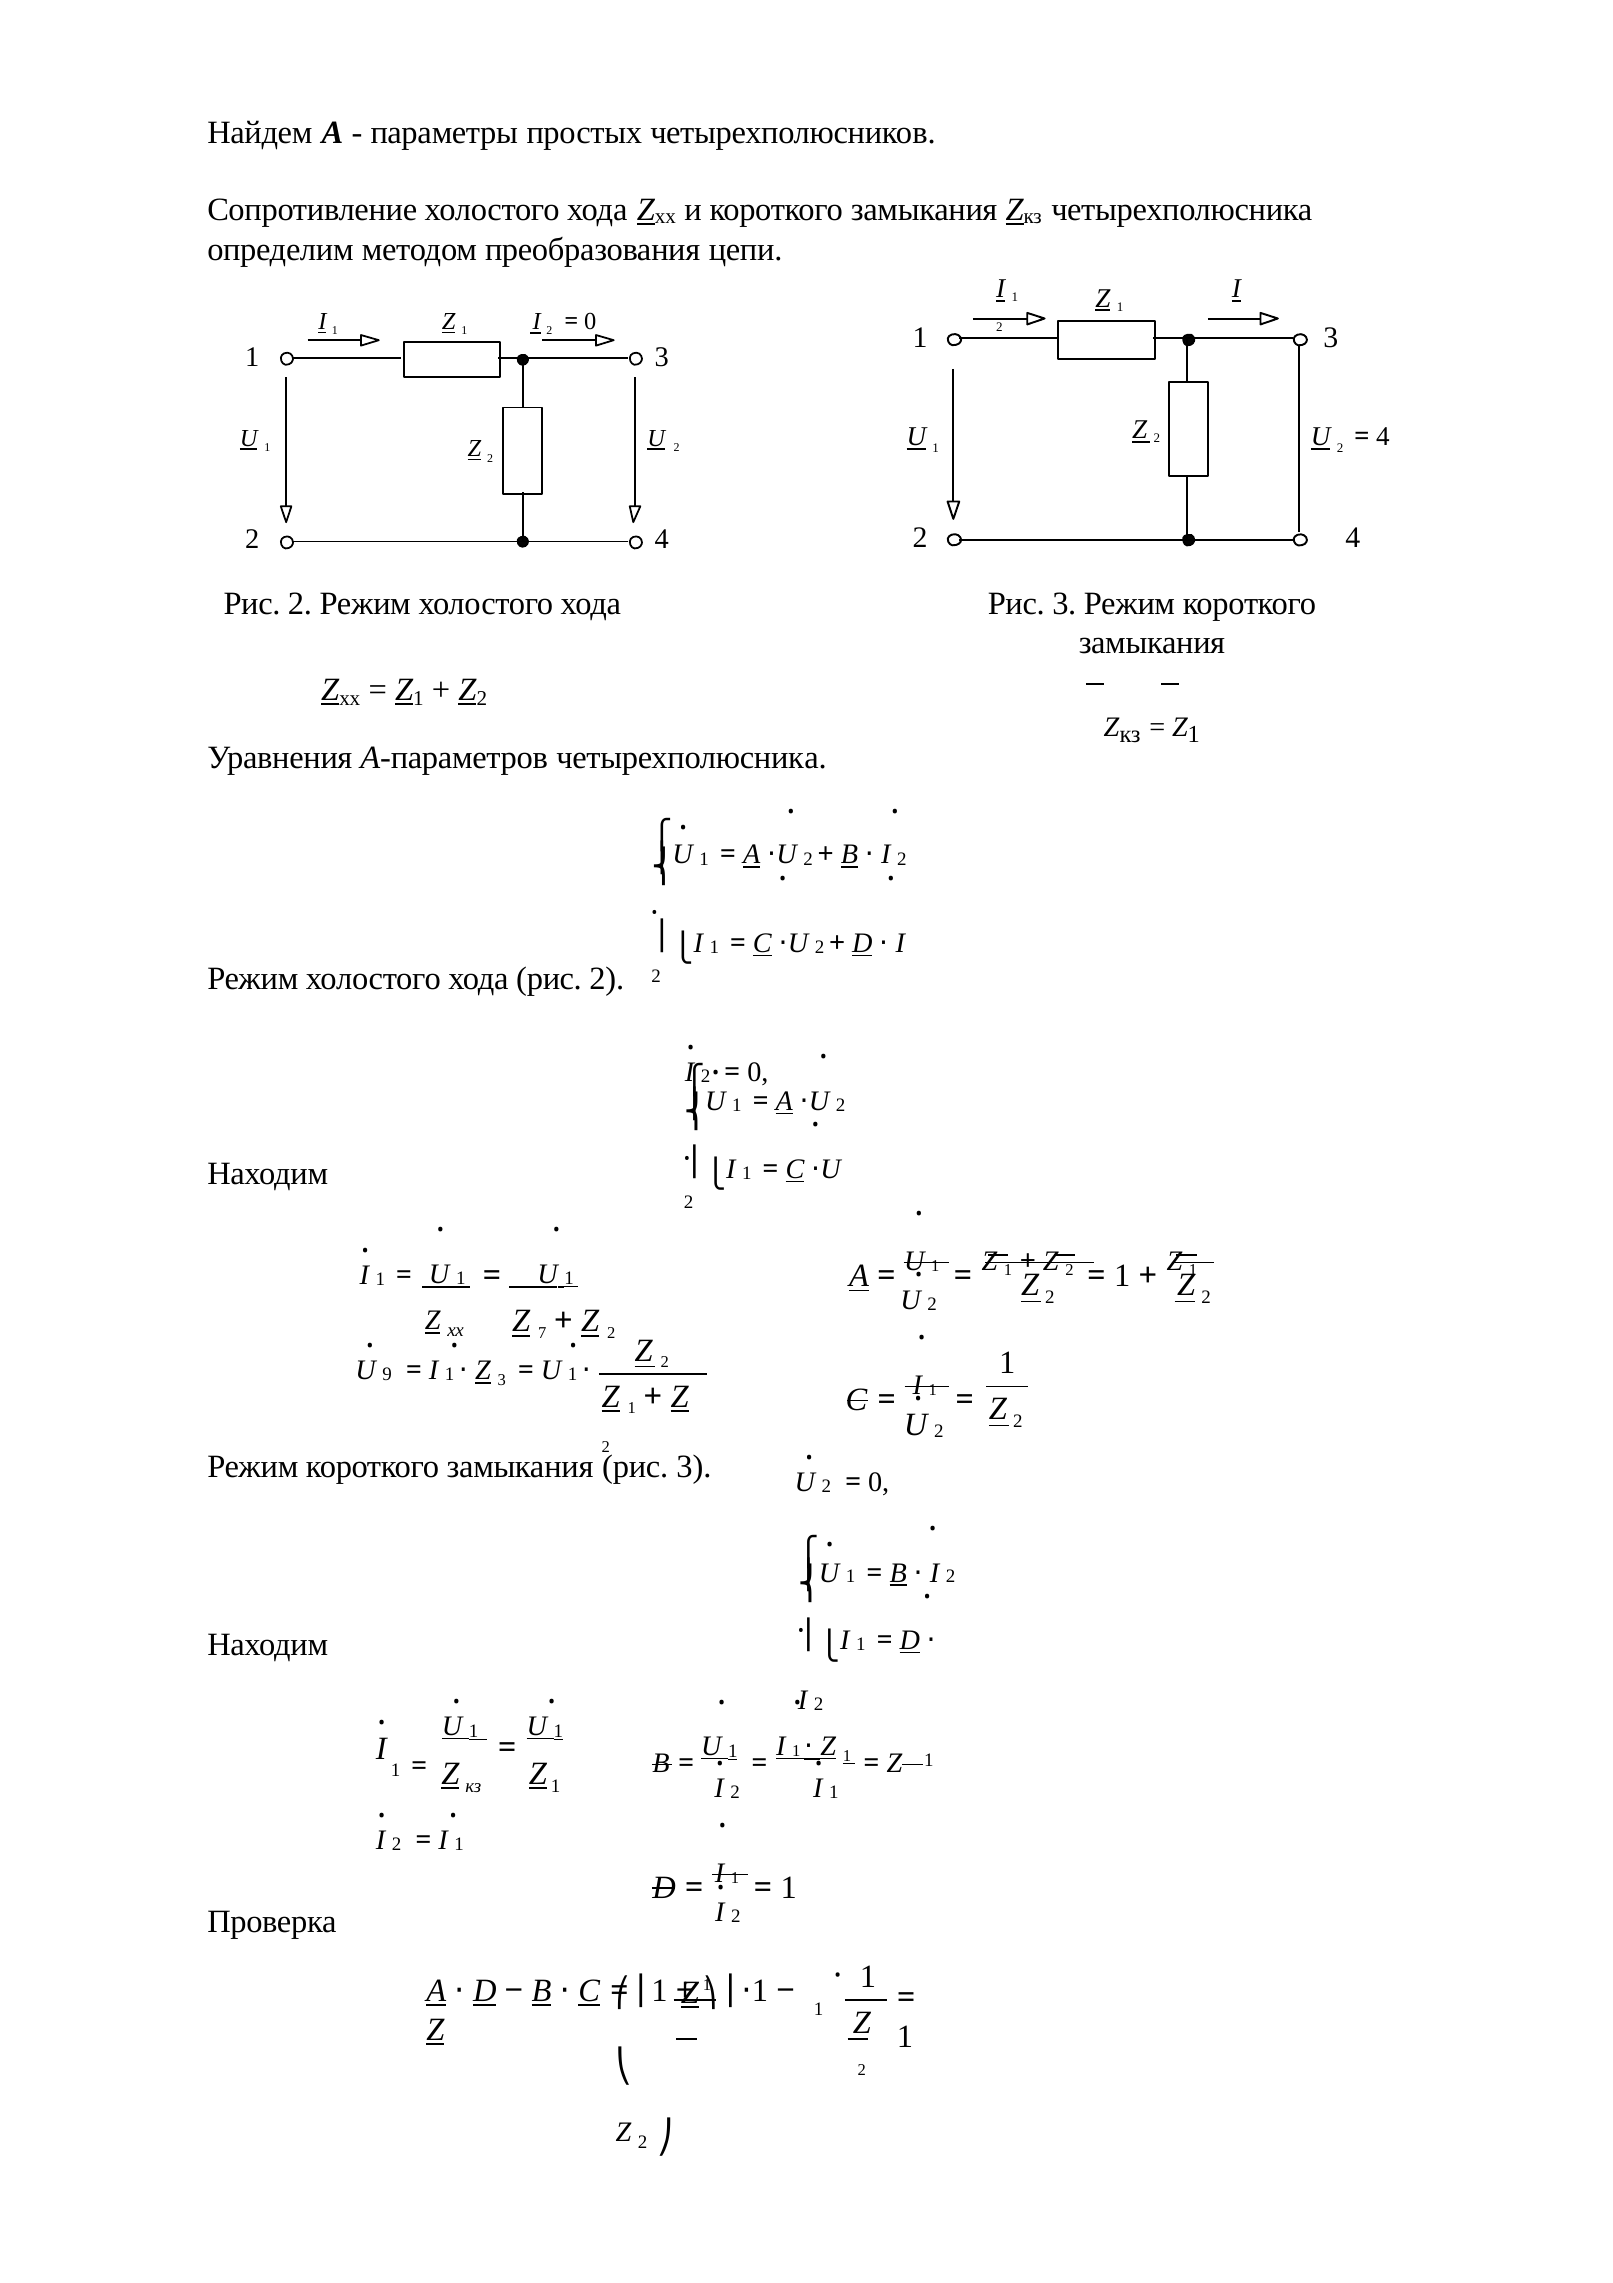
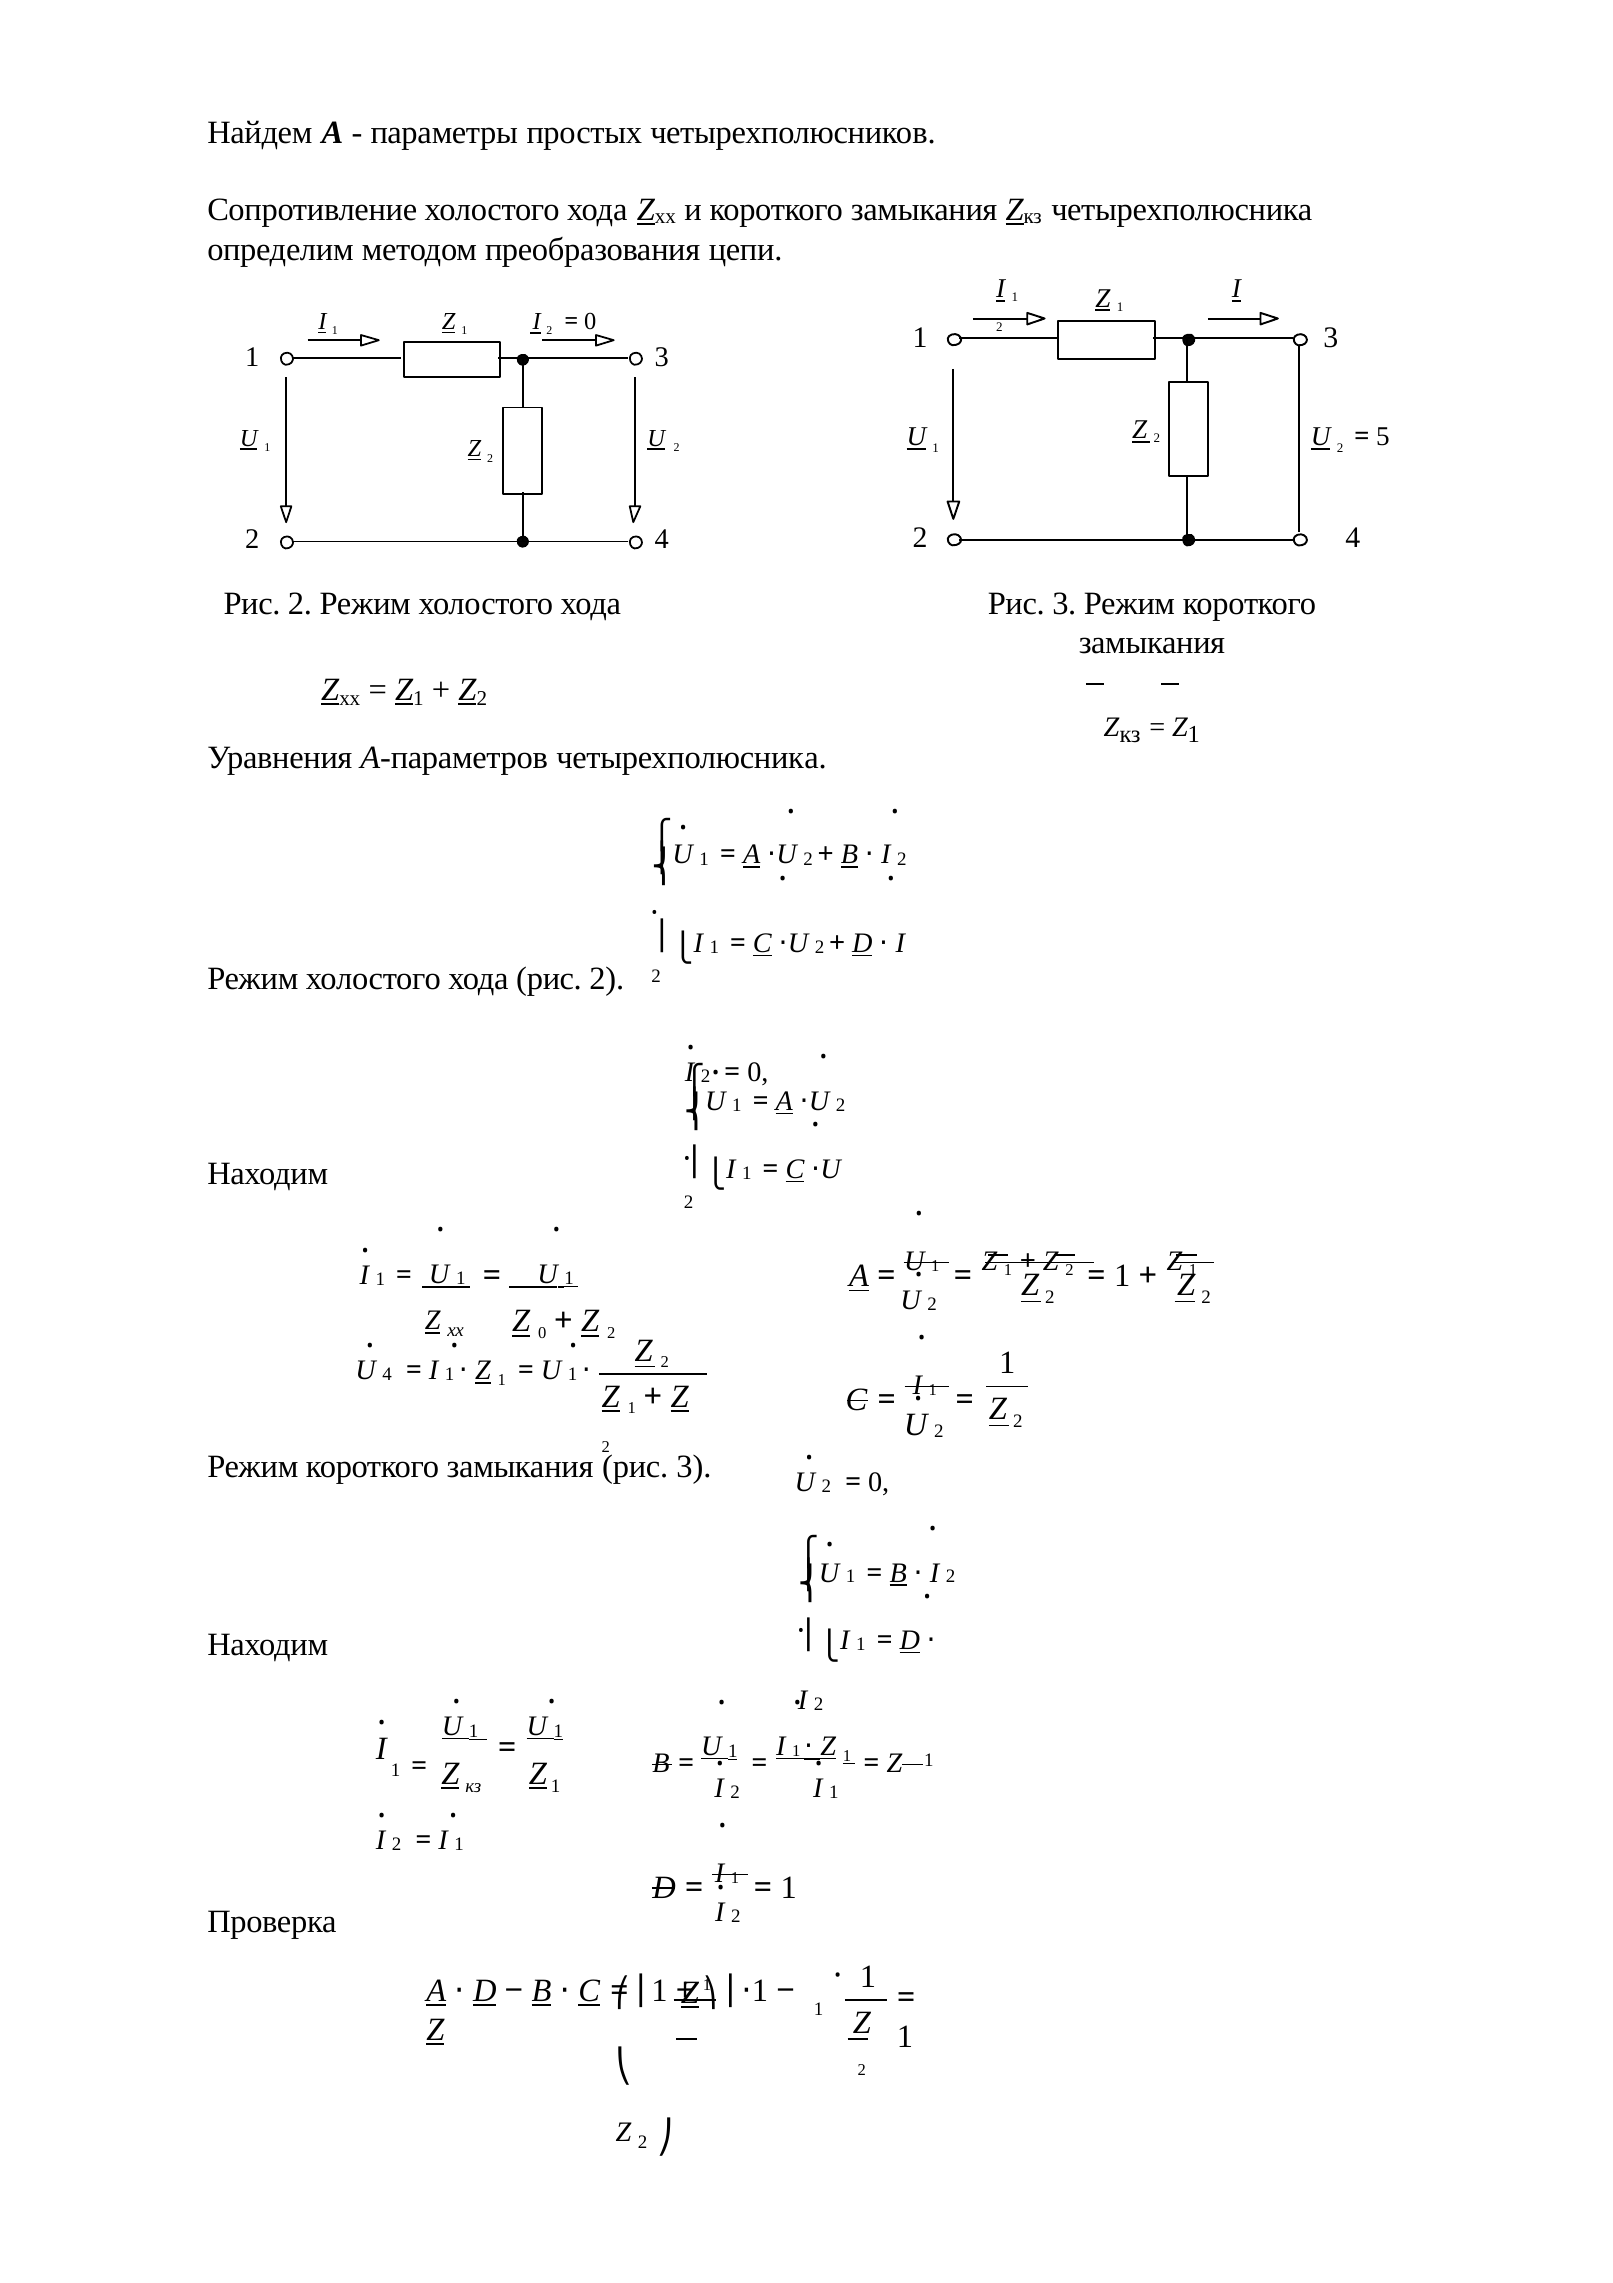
4 at (1383, 437): 4 -> 5
Z 7: 7 -> 0
U 9: 9 -> 4
3 at (502, 1379): 3 -> 1
